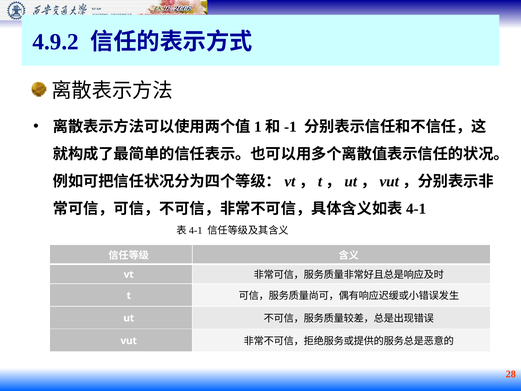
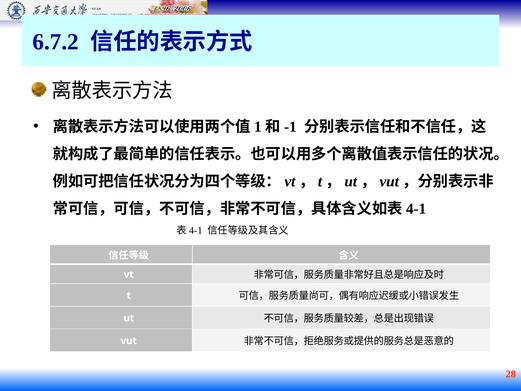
4.9.2: 4.9.2 -> 6.7.2
